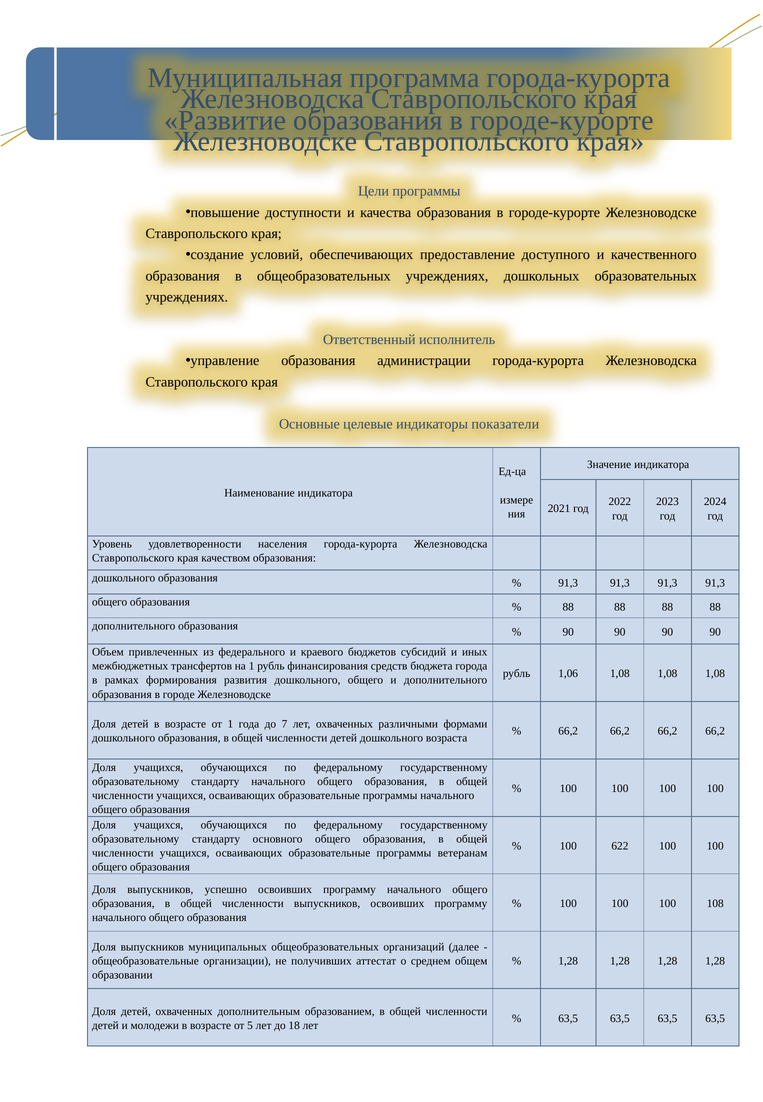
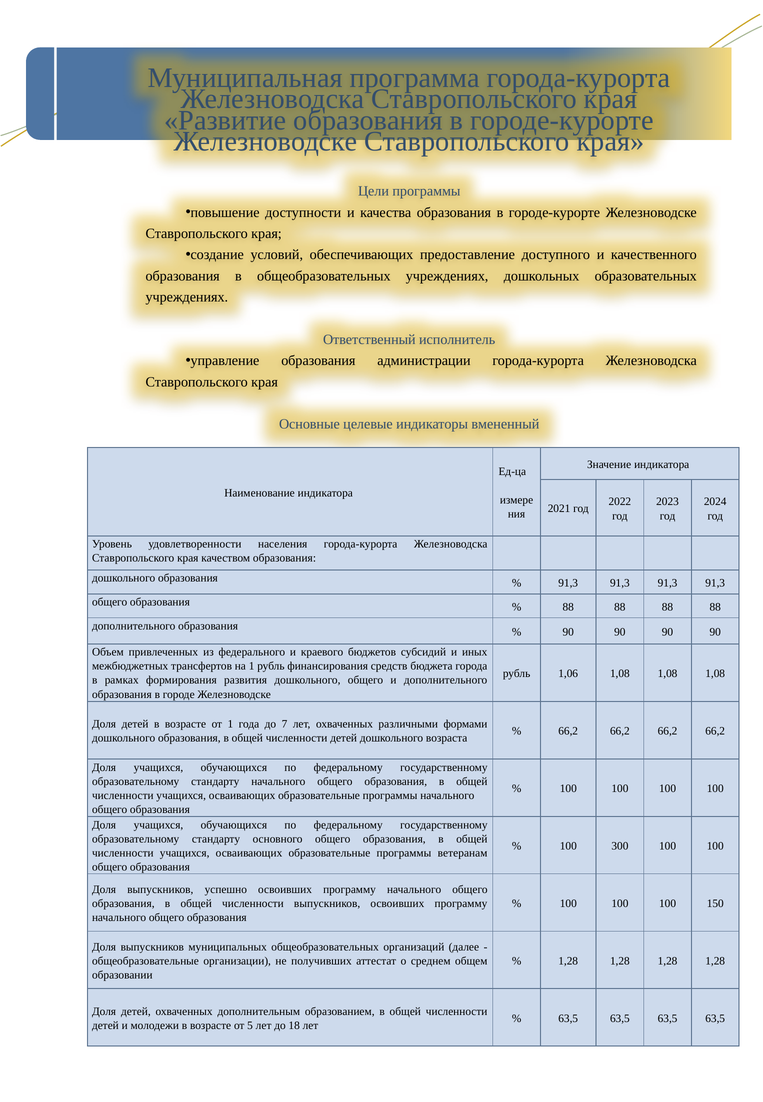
показатели: показатели -> вмененный
622: 622 -> 300
108: 108 -> 150
